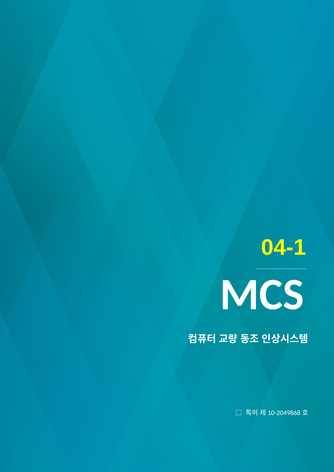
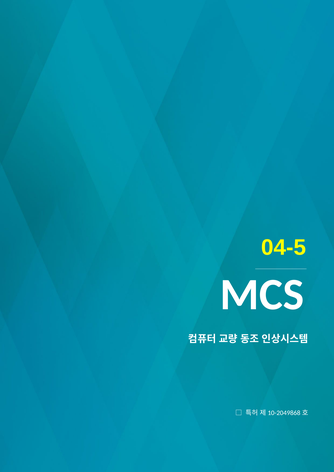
04-1: 04-1 -> 04-5
